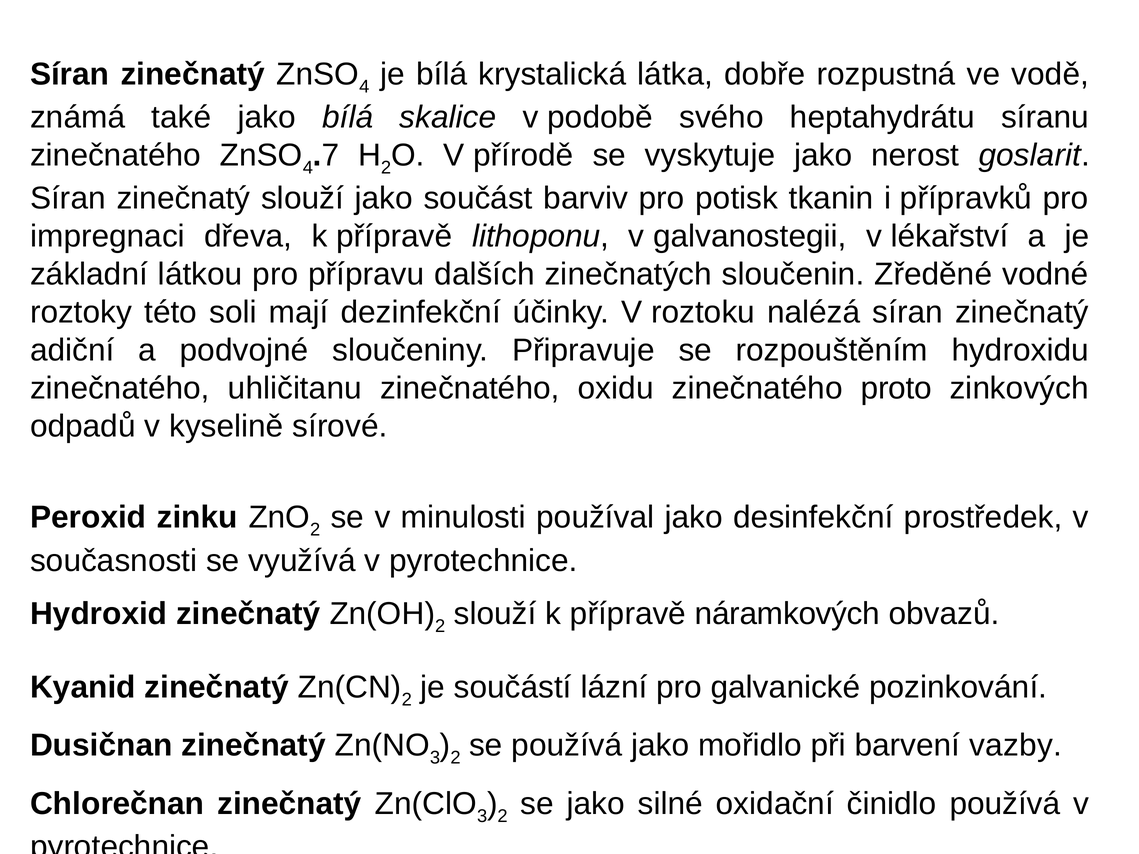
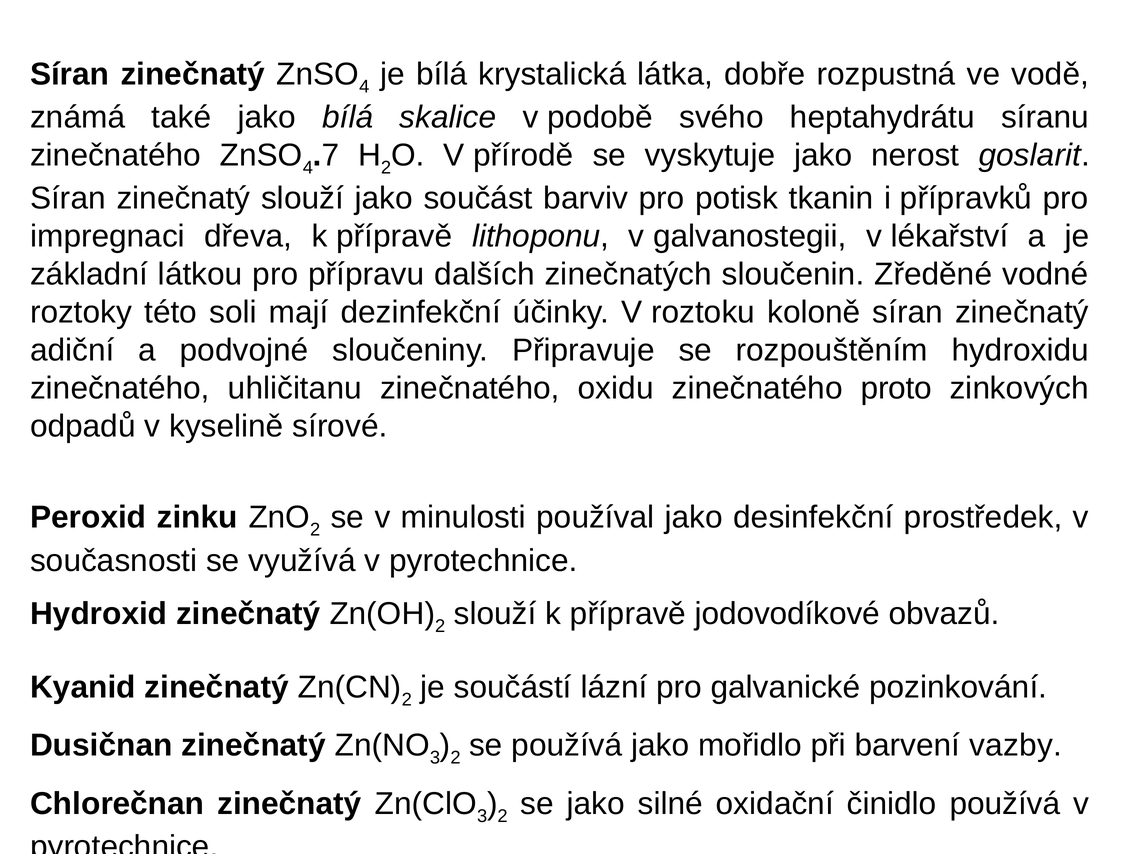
nalézá: nalézá -> koloně
náramkových: náramkových -> jodovodíkové
